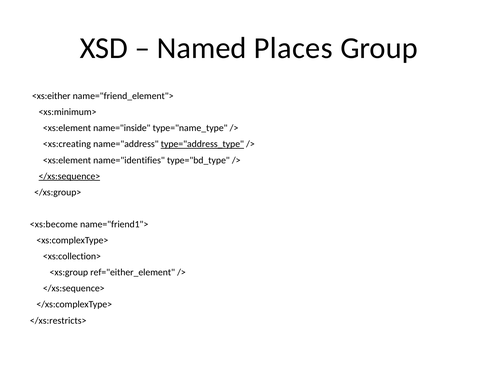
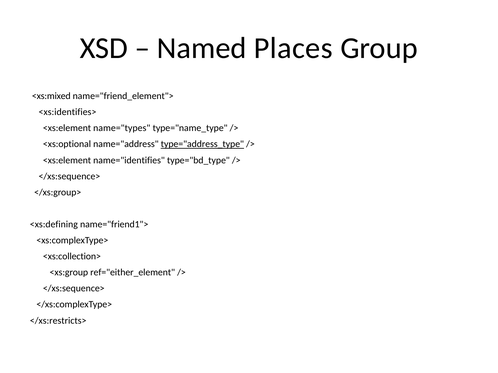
<xs:either: <xs:either -> <xs:mixed
<xs:minimum>: <xs:minimum> -> <xs:identifies>
name="inside: name="inside -> name="types
<xs:creating: <xs:creating -> <xs:optional
</xs:sequence> at (69, 176) underline: present -> none
<xs:become: <xs:become -> <xs:defining
